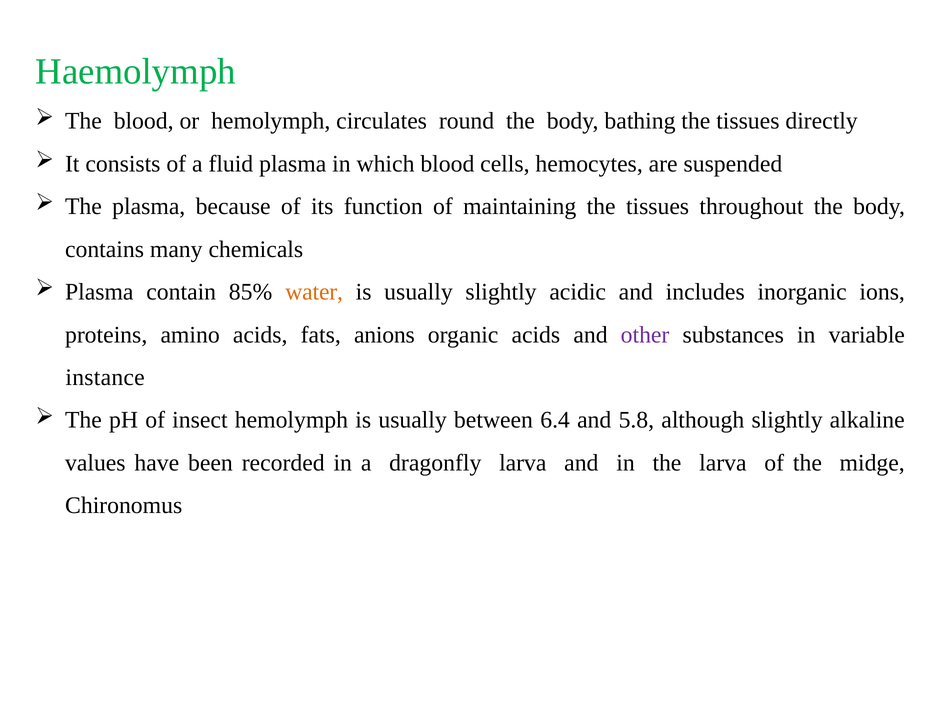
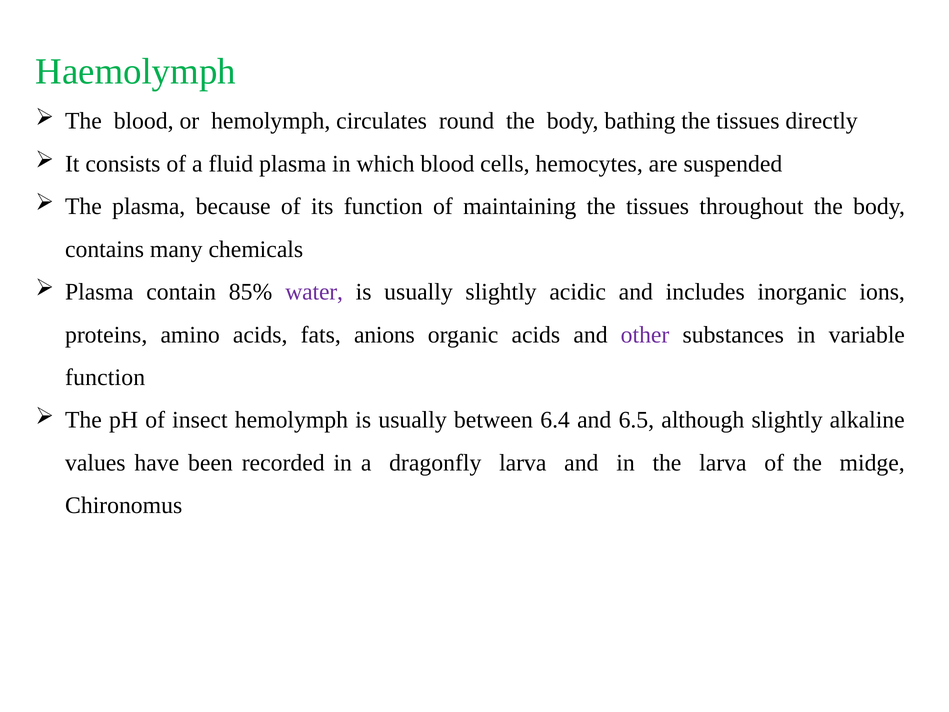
water colour: orange -> purple
instance at (105, 377): instance -> function
5.8: 5.8 -> 6.5
